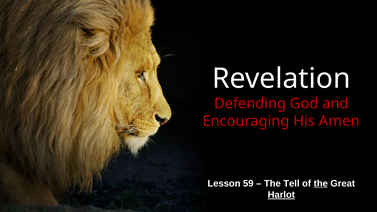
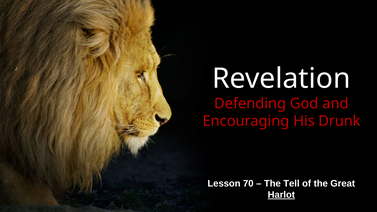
Amen: Amen -> Drunk
59: 59 -> 70
the at (321, 184) underline: present -> none
